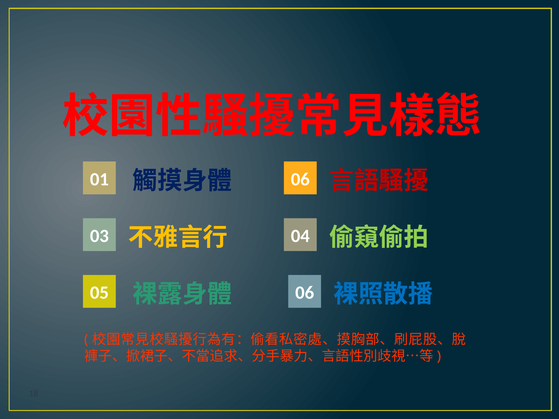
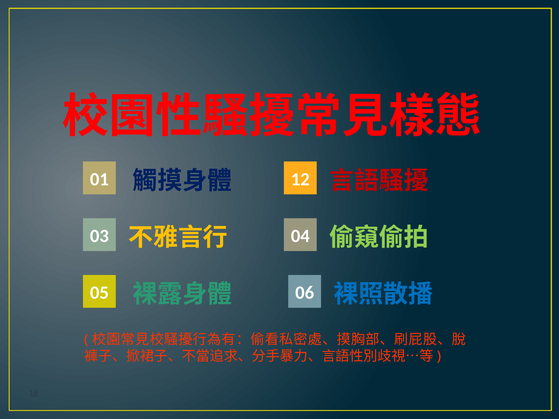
01 06: 06 -> 12
